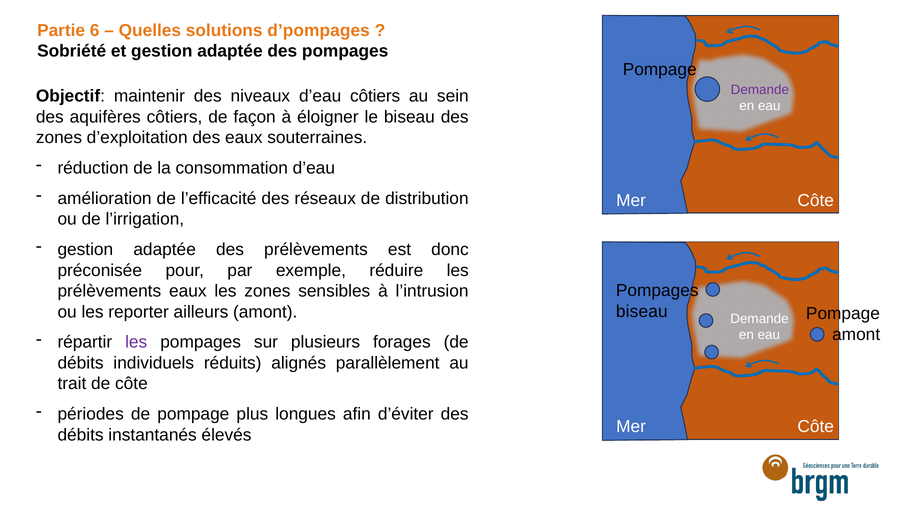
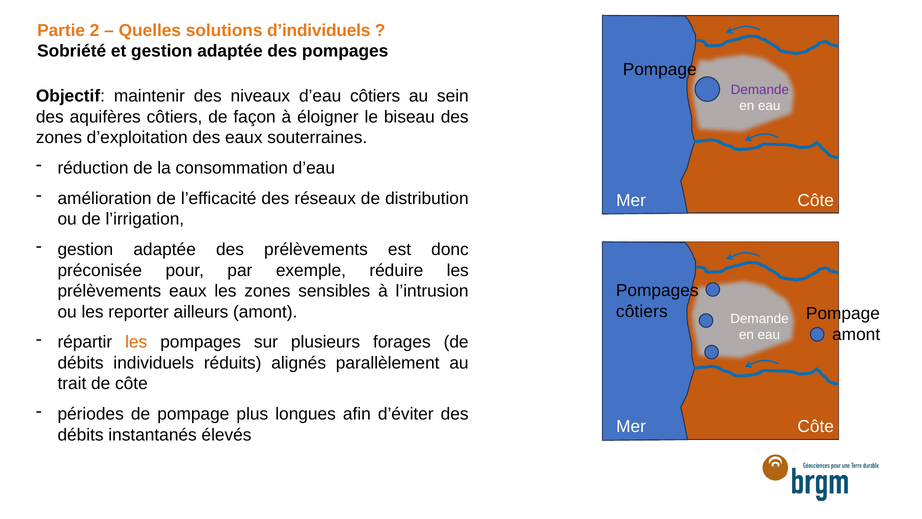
6: 6 -> 2
d’pompages: d’pompages -> d’individuels
biseau at (642, 311): biseau -> côtiers
les at (136, 342) colour: purple -> orange
